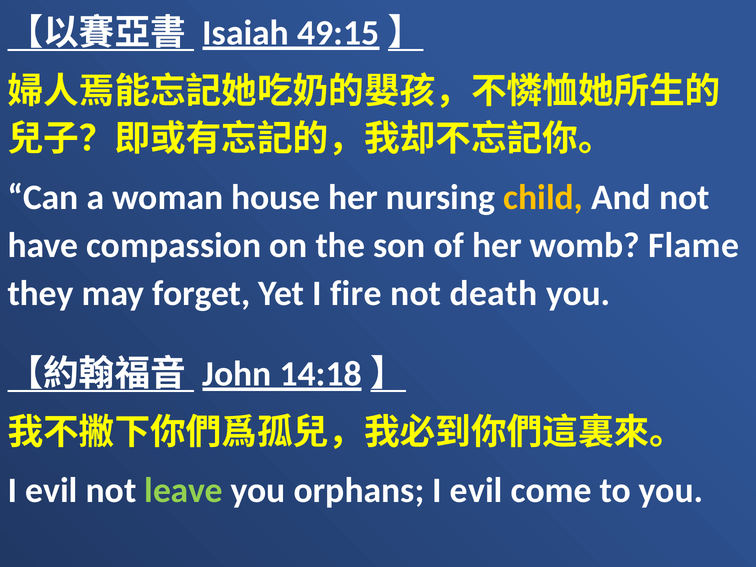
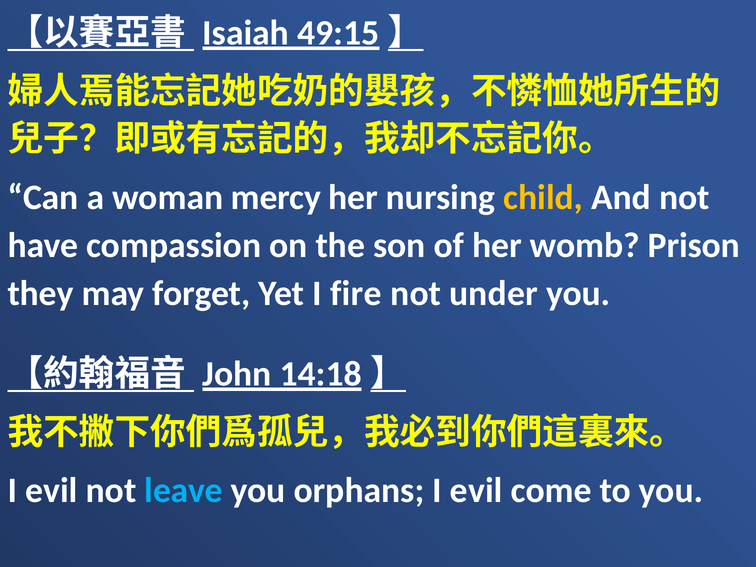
house: house -> mercy
Flame: Flame -> Prison
death: death -> under
leave colour: light green -> light blue
